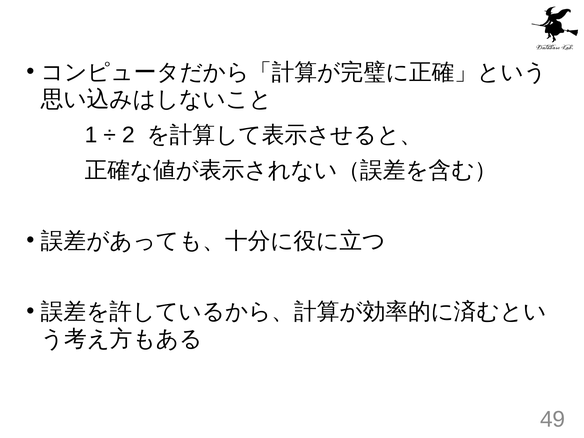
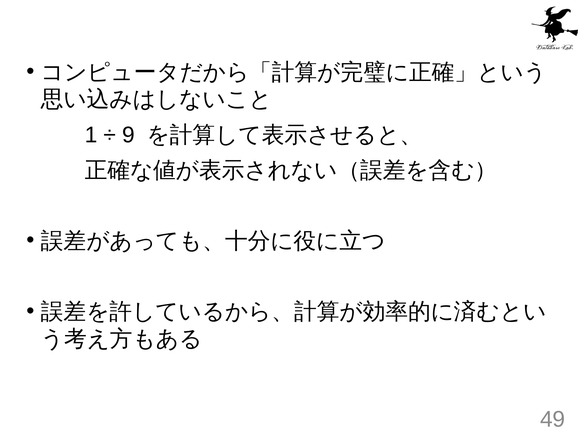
2: 2 -> 9
